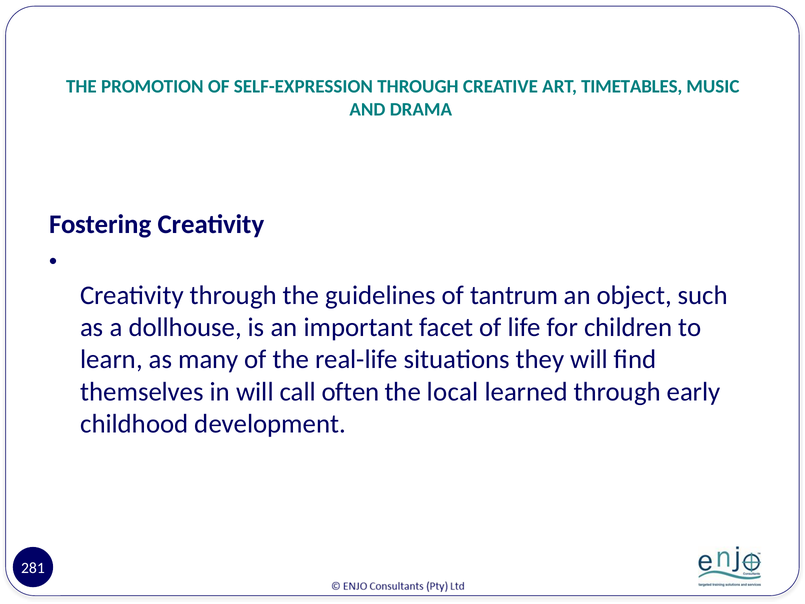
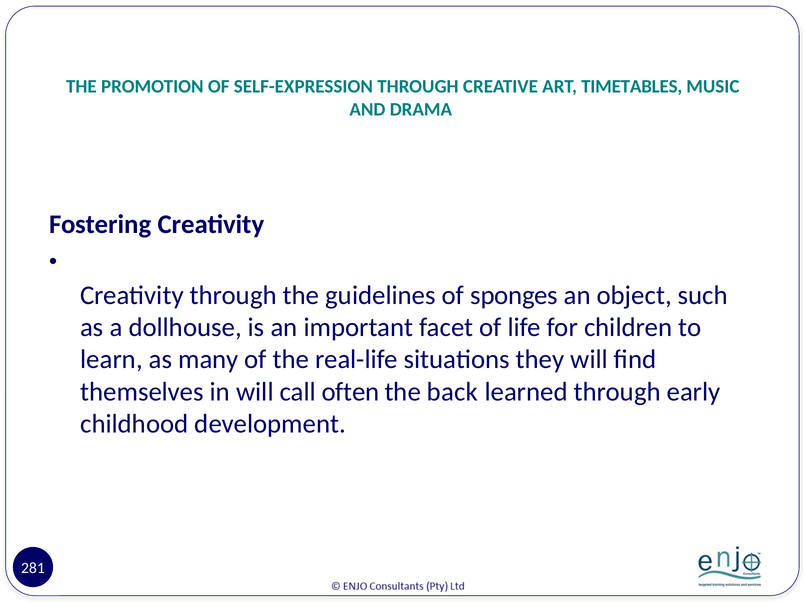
tantrum: tantrum -> sponges
local: local -> back
